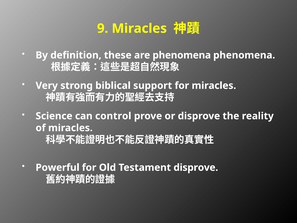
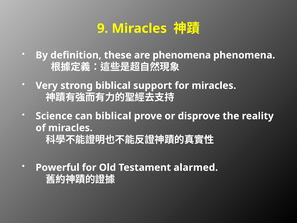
can control: control -> biblical
Testament disprove: disprove -> alarmed
